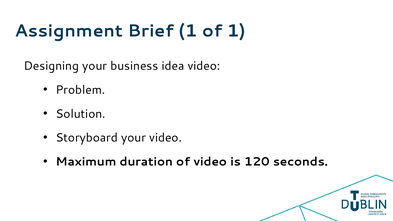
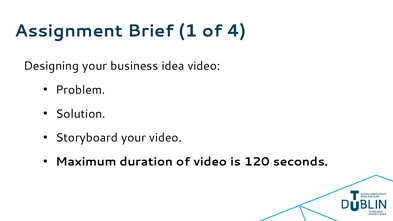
of 1: 1 -> 4
